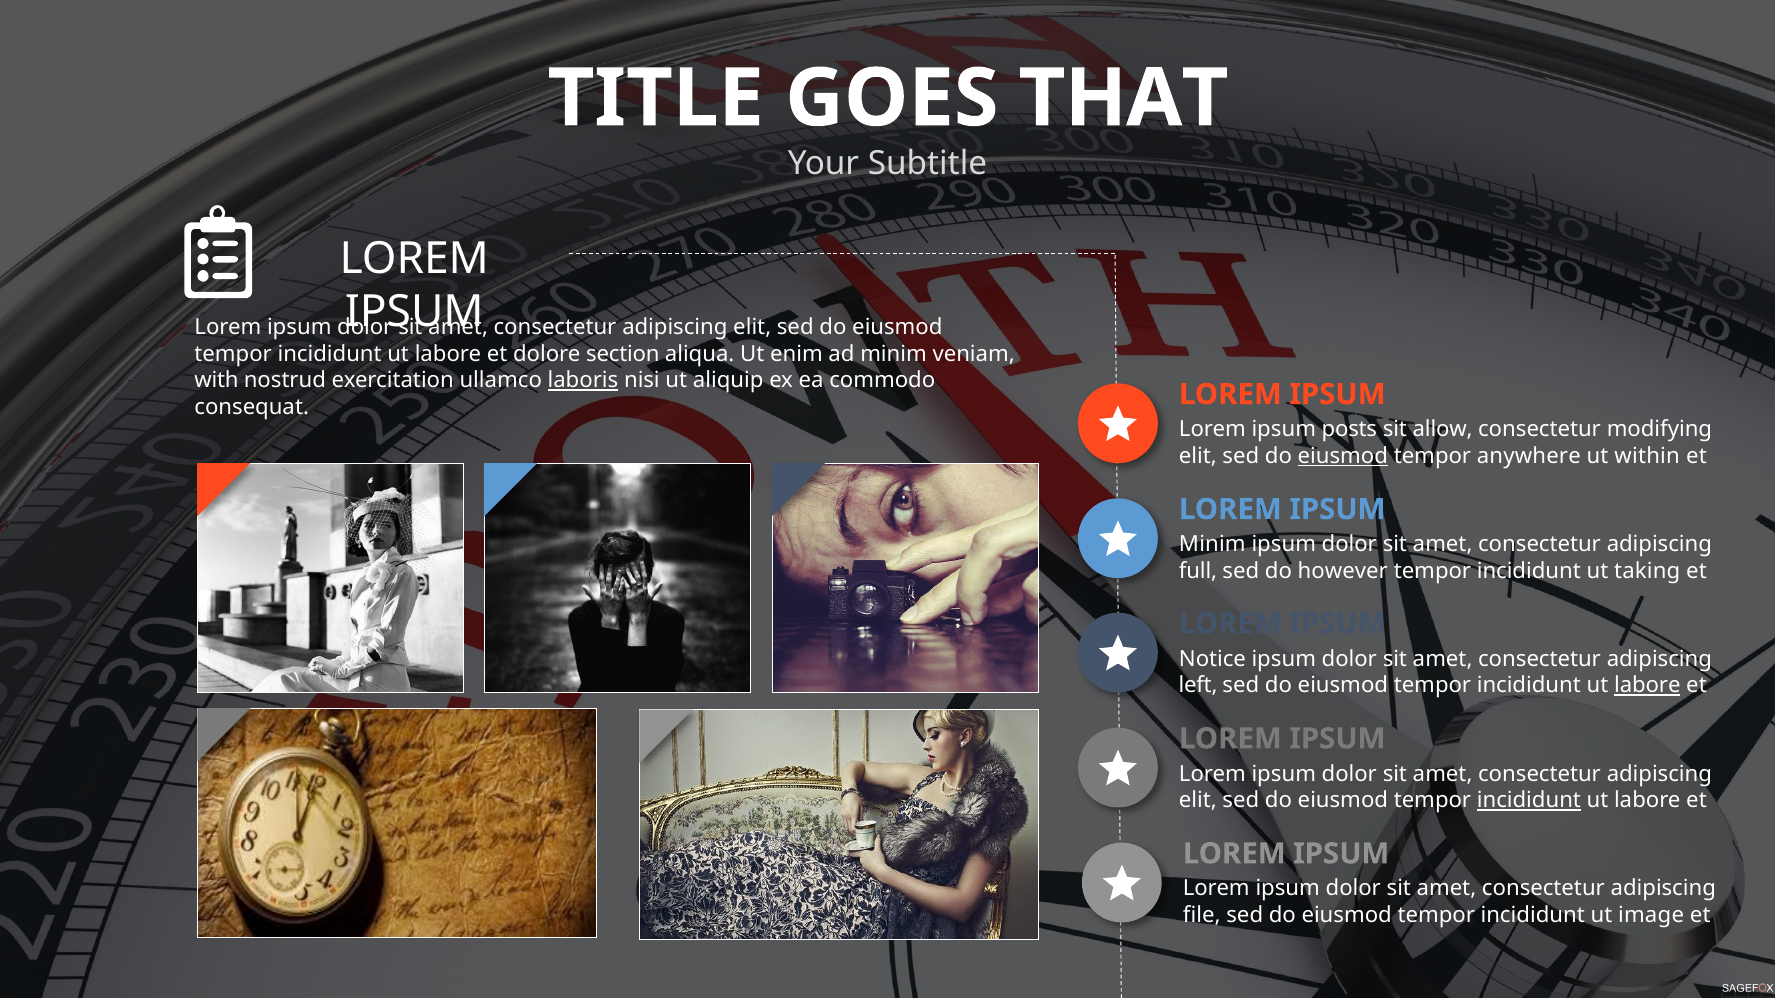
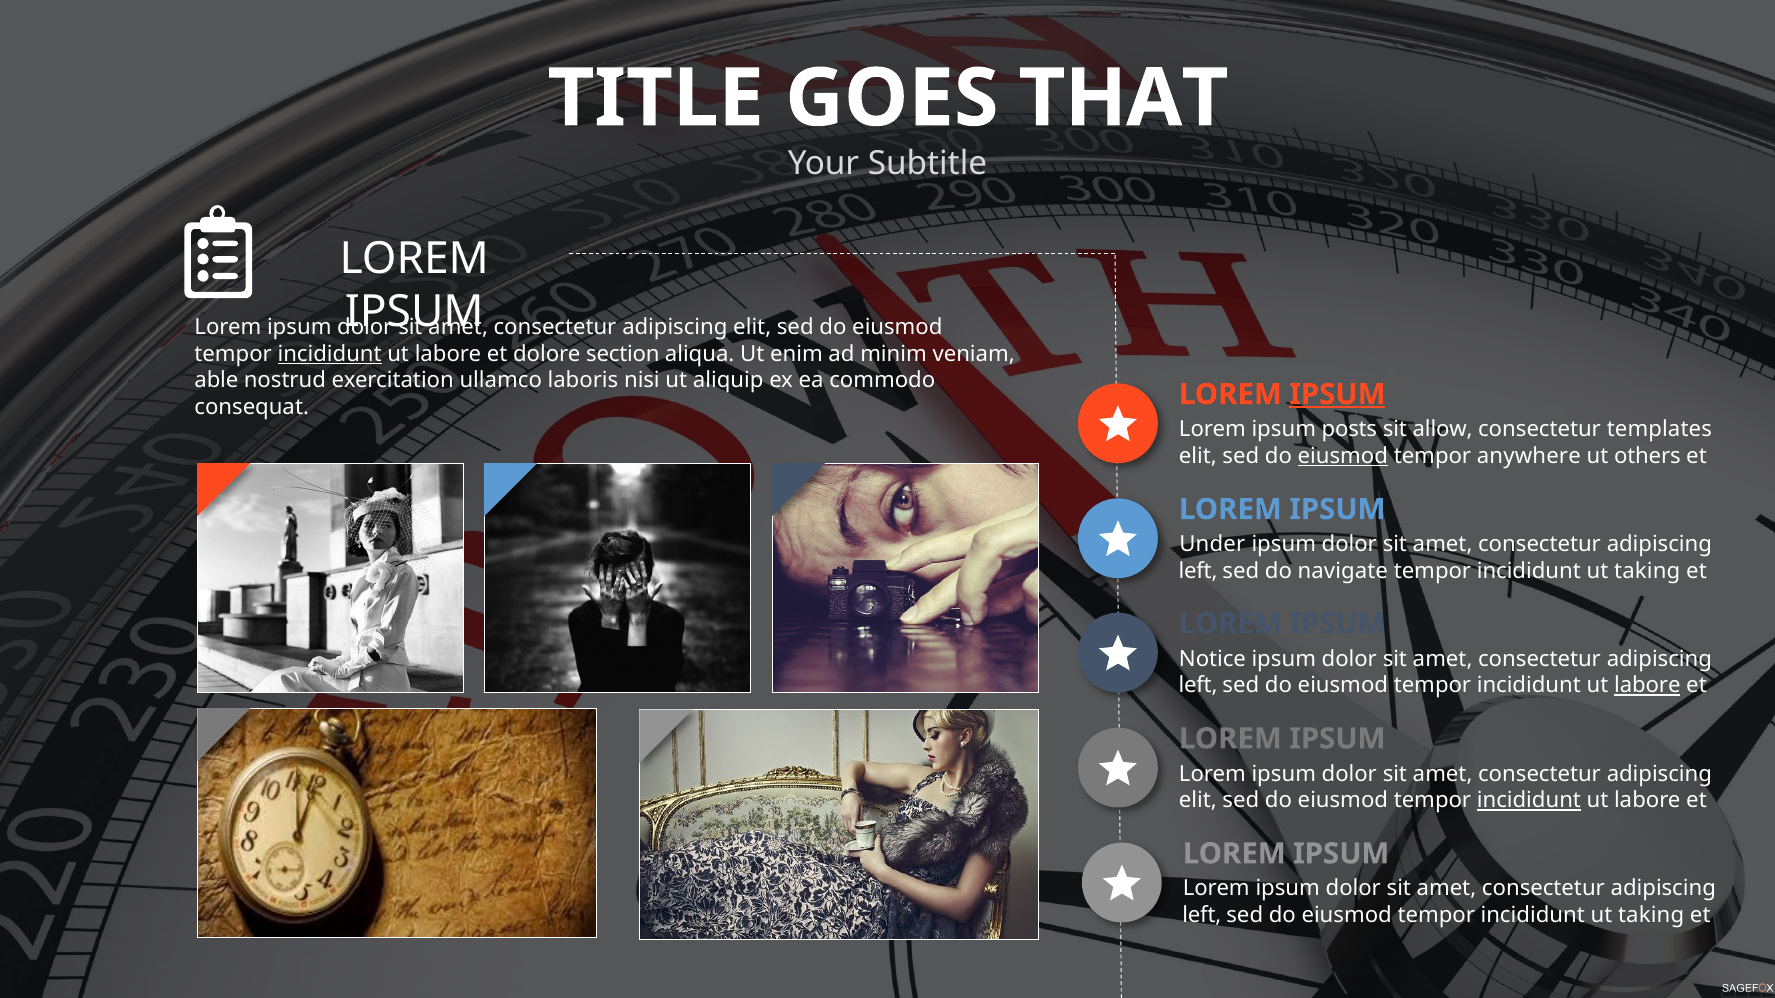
incididunt at (330, 354) underline: none -> present
with: with -> able
laboris underline: present -> none
IPSUM at (1337, 395) underline: none -> present
modifying: modifying -> templates
within: within -> others
Minim at (1212, 545): Minim -> Under
full at (1198, 571): full -> left
however: however -> navigate
file at (1202, 916): file -> left
image at (1651, 916): image -> taking
